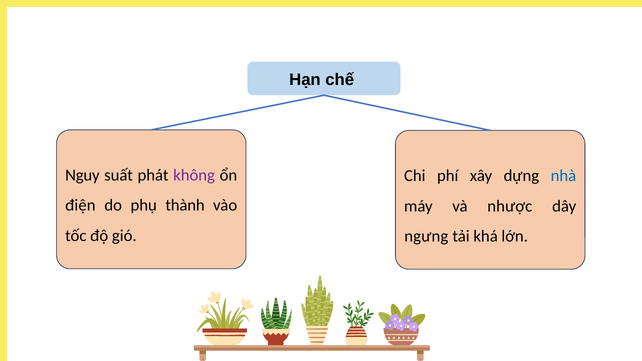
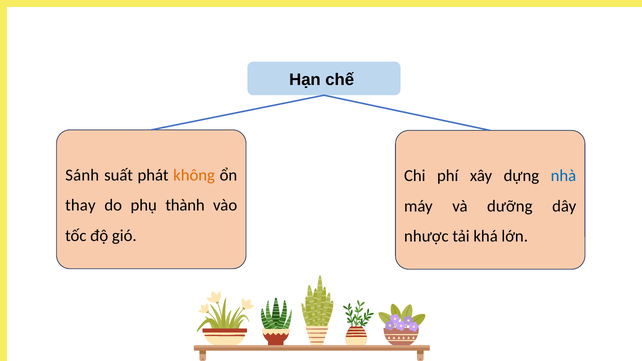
Nguy: Nguy -> Sánh
không colour: purple -> orange
điện: điện -> thay
nhược: nhược -> dưỡng
ngưng: ngưng -> nhược
